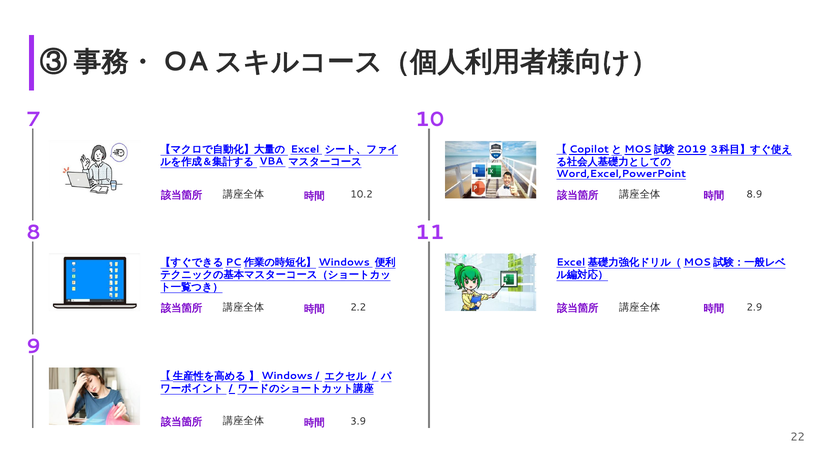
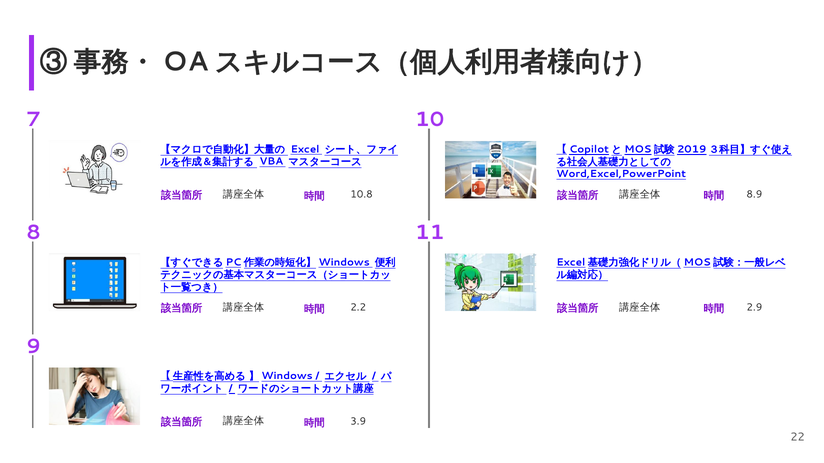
10.2: 10.2 -> 10.8
